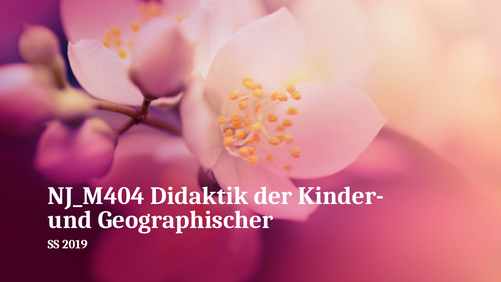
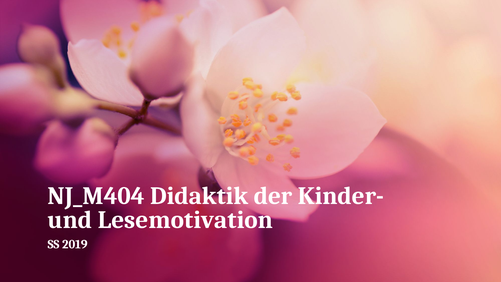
Geographischer: Geographischer -> Lesemotivation
